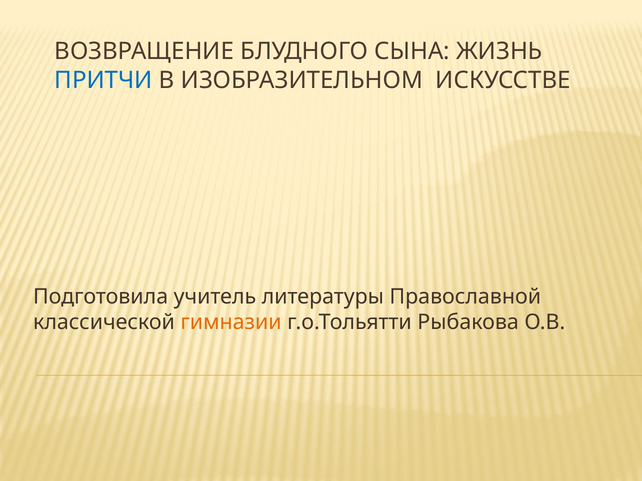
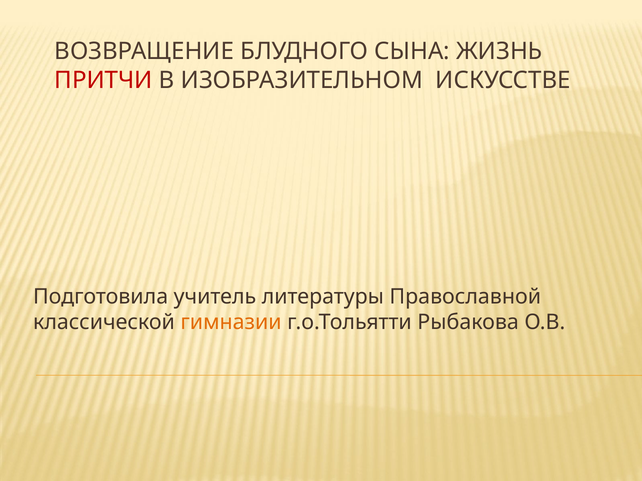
ПРИТЧИ colour: blue -> red
